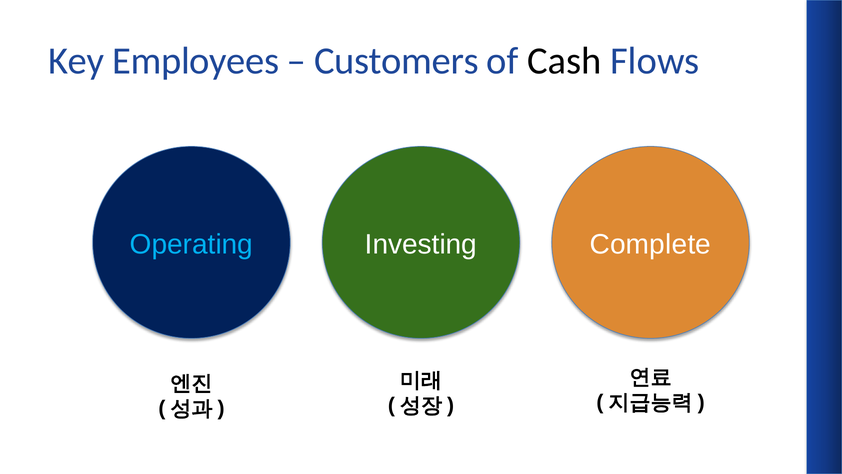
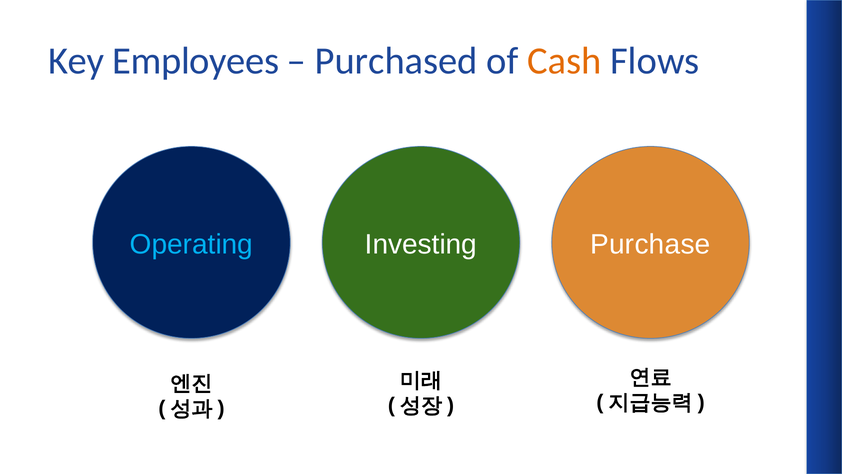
Customers: Customers -> Purchased
Cash colour: black -> orange
Complete: Complete -> Purchase
